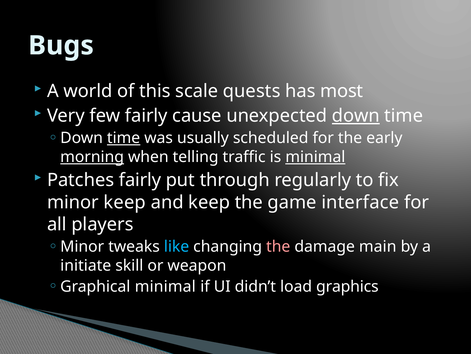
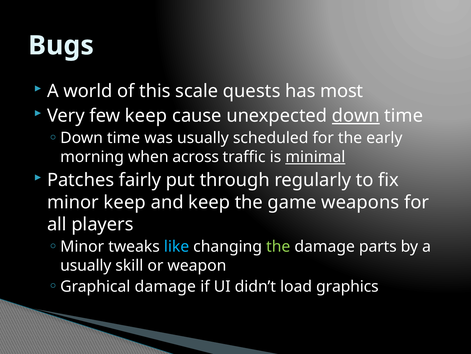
few fairly: fairly -> keep
time at (124, 138) underline: present -> none
morning underline: present -> none
telling: telling -> across
interface: interface -> weapons
the at (278, 246) colour: pink -> light green
main: main -> parts
initiate at (86, 265): initiate -> usually
Graphical minimal: minimal -> damage
